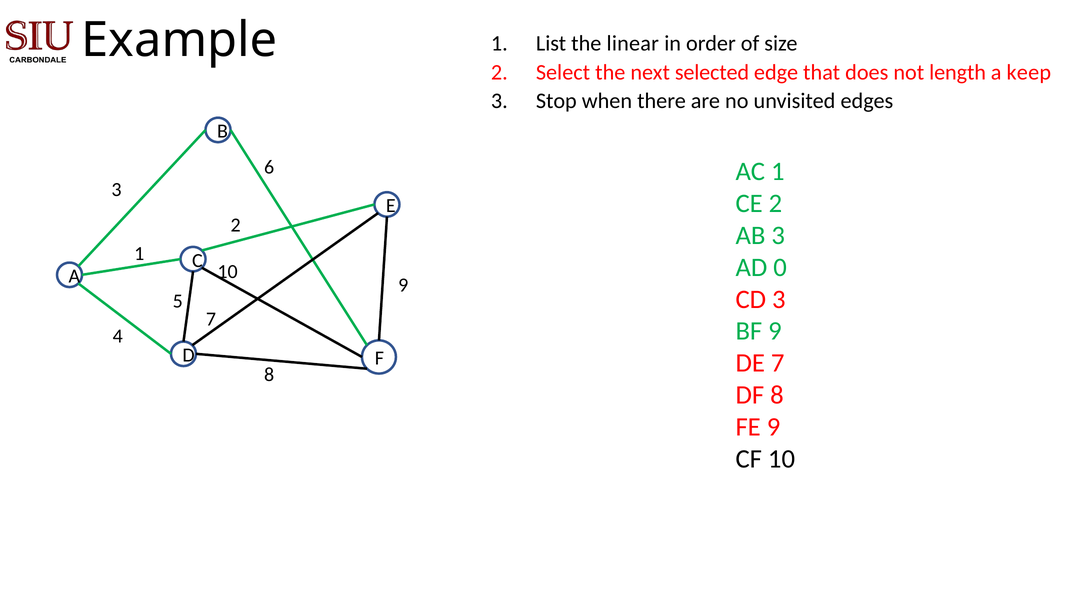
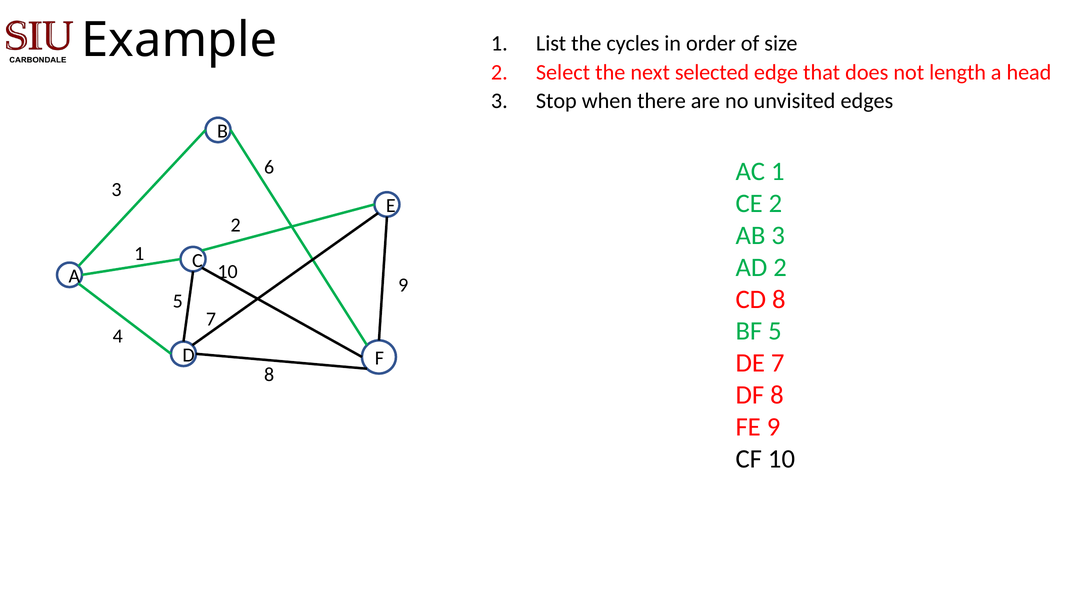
linear: linear -> cycles
keep: keep -> head
AD 0: 0 -> 2
CD 3: 3 -> 8
BF 9: 9 -> 5
